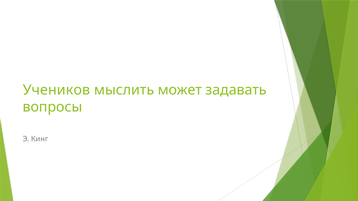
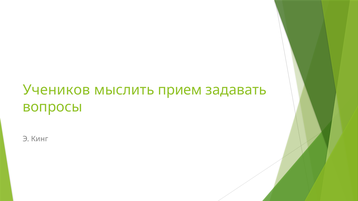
может: может -> прием
